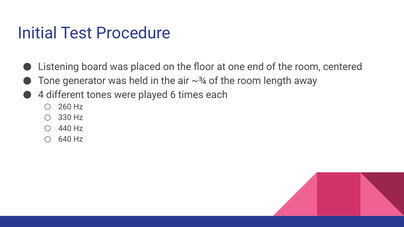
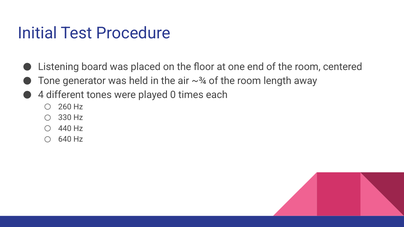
6: 6 -> 0
